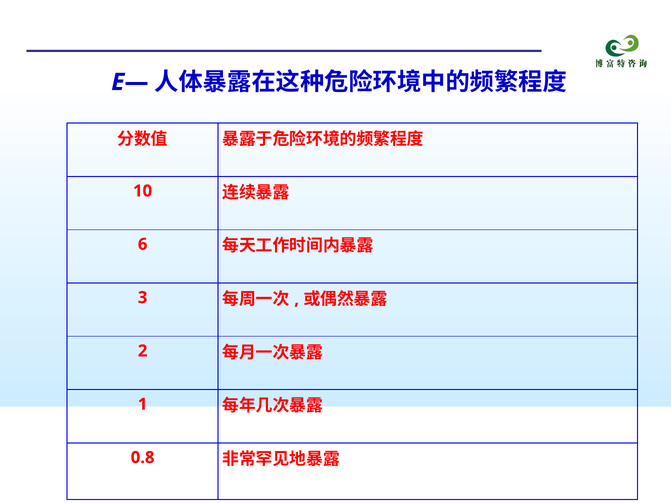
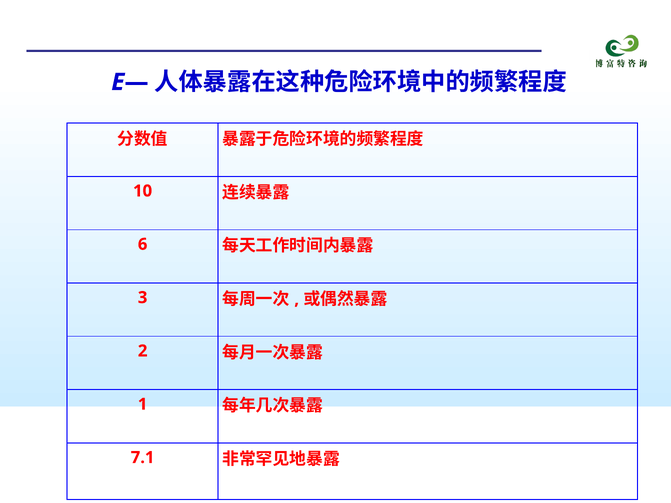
0.8: 0.8 -> 7.1
